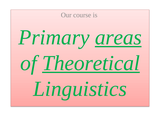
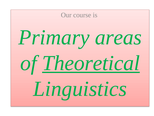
areas underline: present -> none
